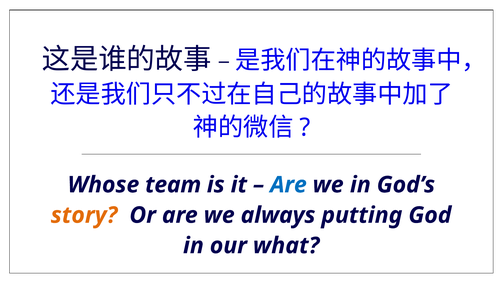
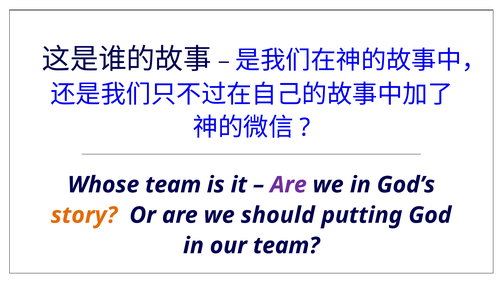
Are at (288, 185) colour: blue -> purple
always: always -> should
our what: what -> team
